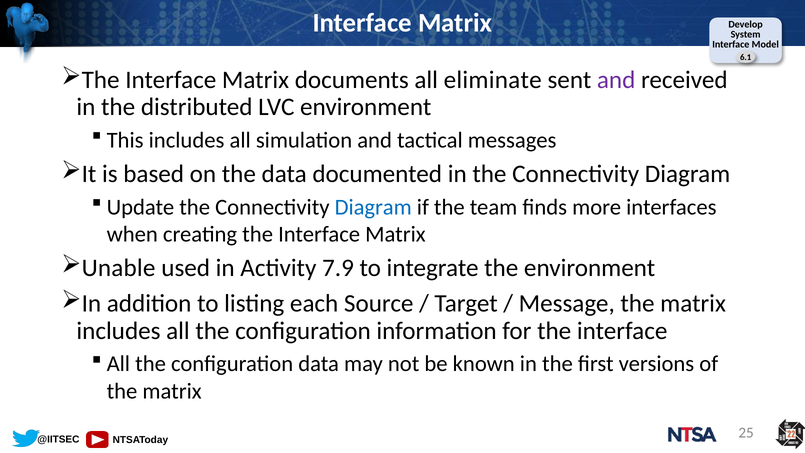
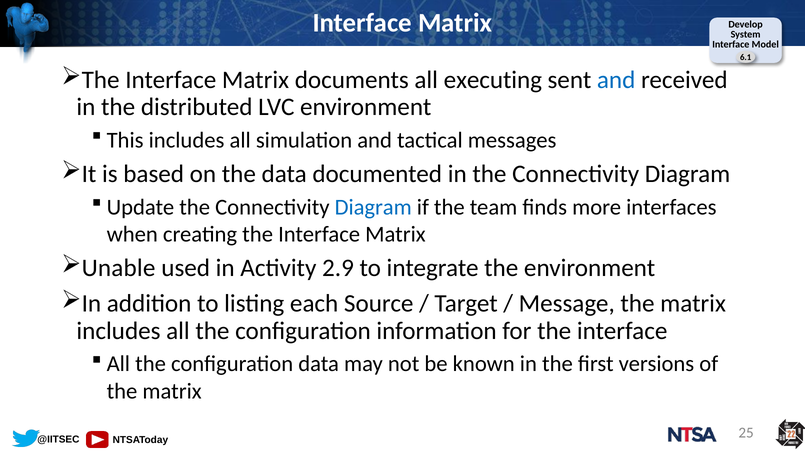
eliminate: eliminate -> executing
and at (616, 80) colour: purple -> blue
7.9: 7.9 -> 2.9
